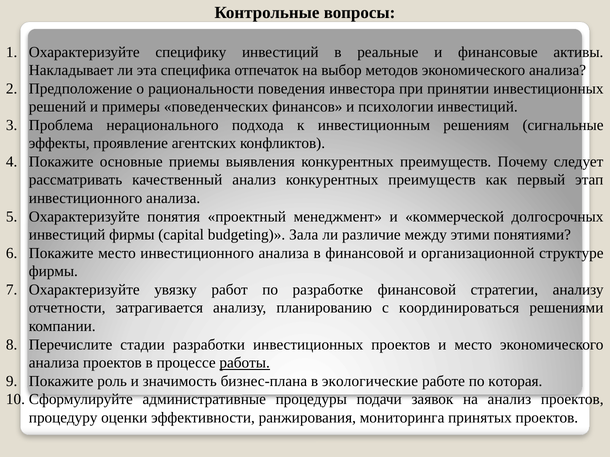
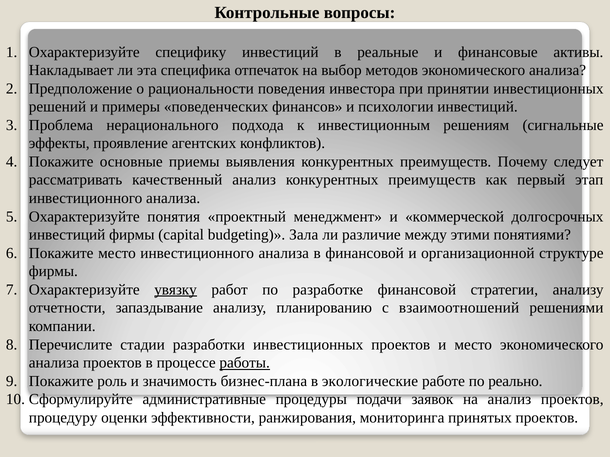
увязку underline: none -> present
затрагивается: затрагивается -> запаздывание
координироваться: координироваться -> взаимоотношений
которая: которая -> реально
